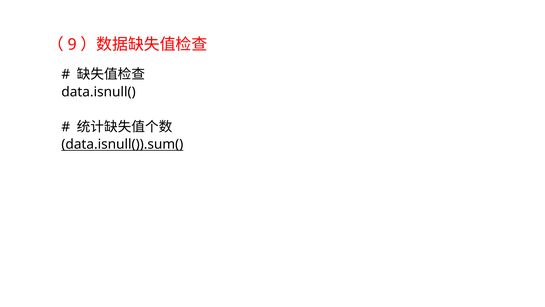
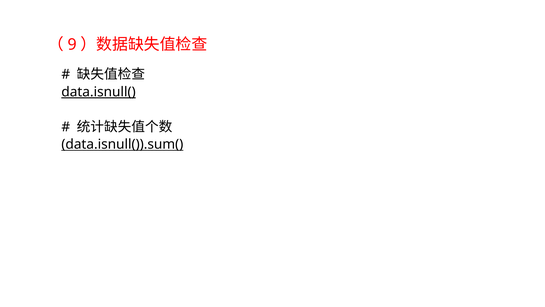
data.isnull( underline: none -> present
